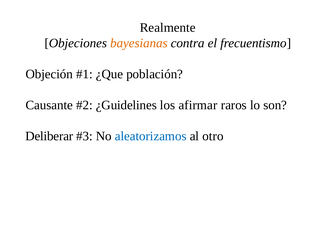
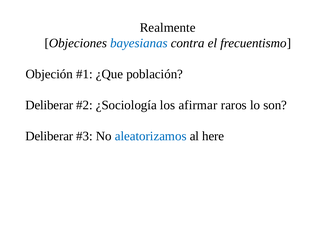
bayesianas colour: orange -> blue
Causante at (49, 105): Causante -> Deliberar
¿Guidelines: ¿Guidelines -> ¿Sociología
otro: otro -> here
